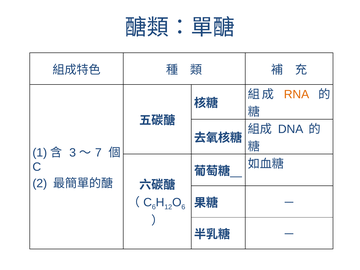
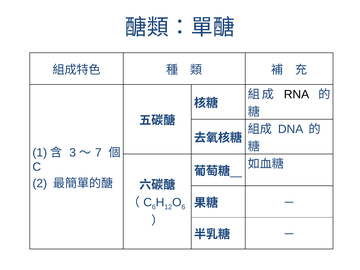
RNA colour: orange -> black
